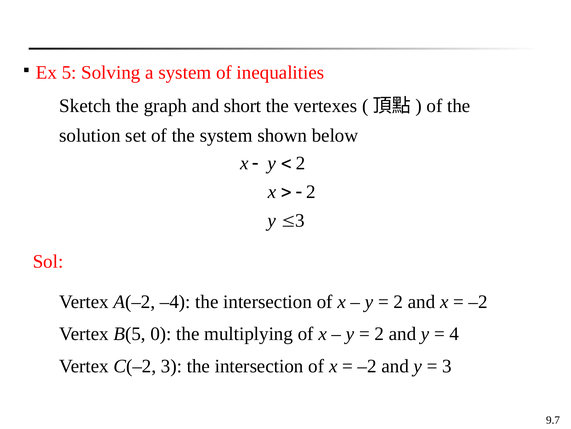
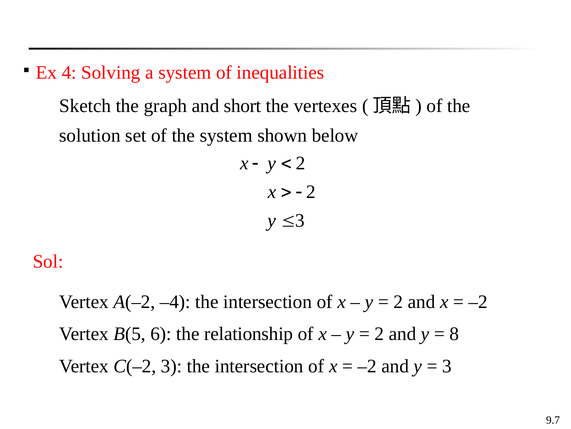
5: 5 -> 4
0: 0 -> 6
multiplying: multiplying -> relationship
4: 4 -> 8
